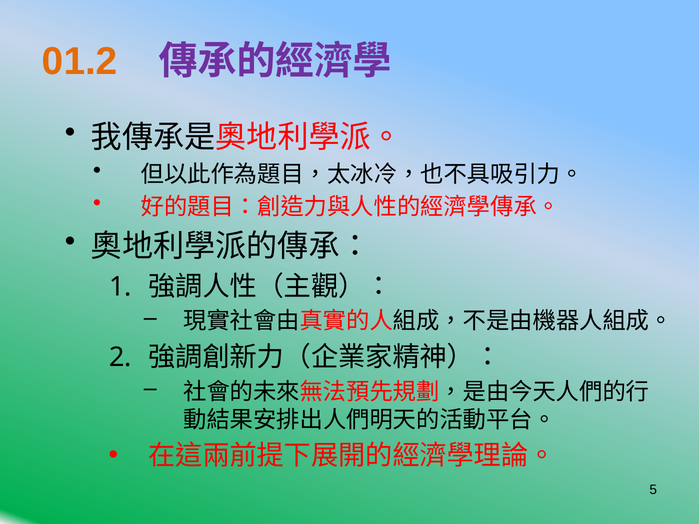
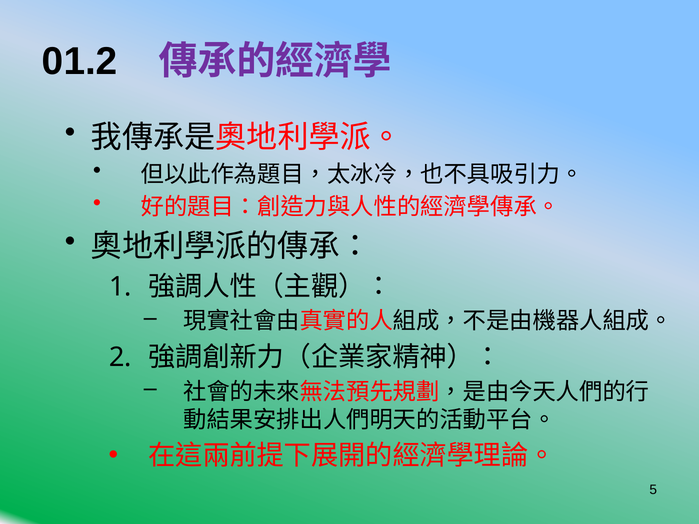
01.2 colour: orange -> black
